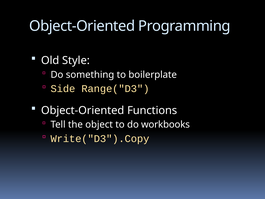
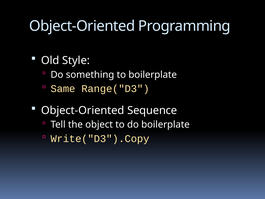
Side: Side -> Same
Functions: Functions -> Sequence
do workbooks: workbooks -> boilerplate
